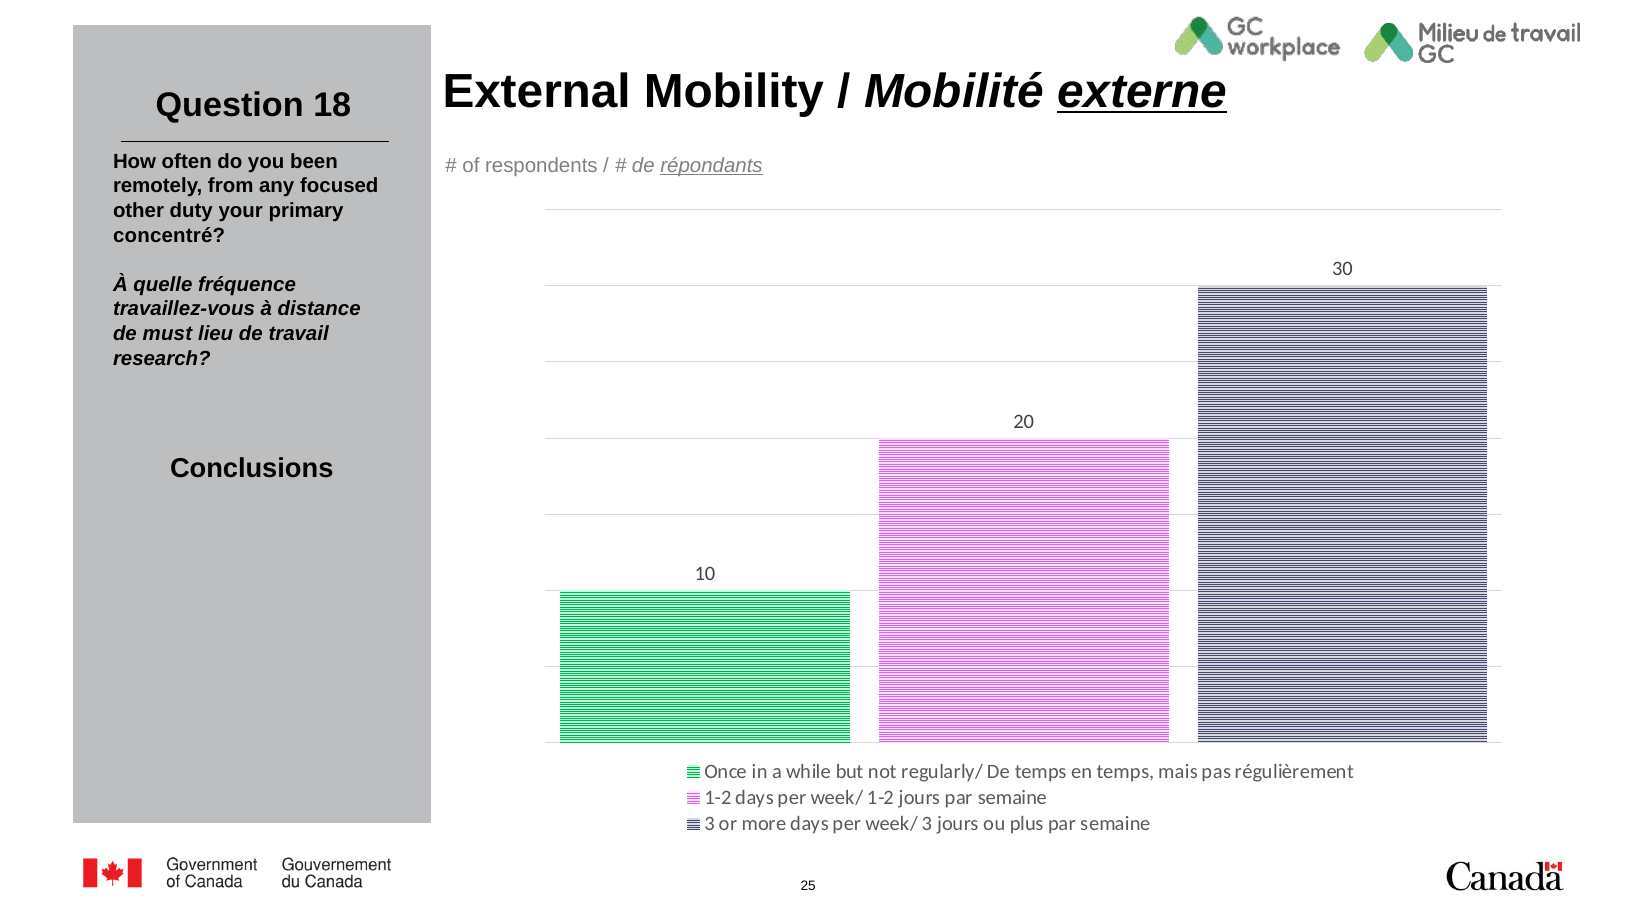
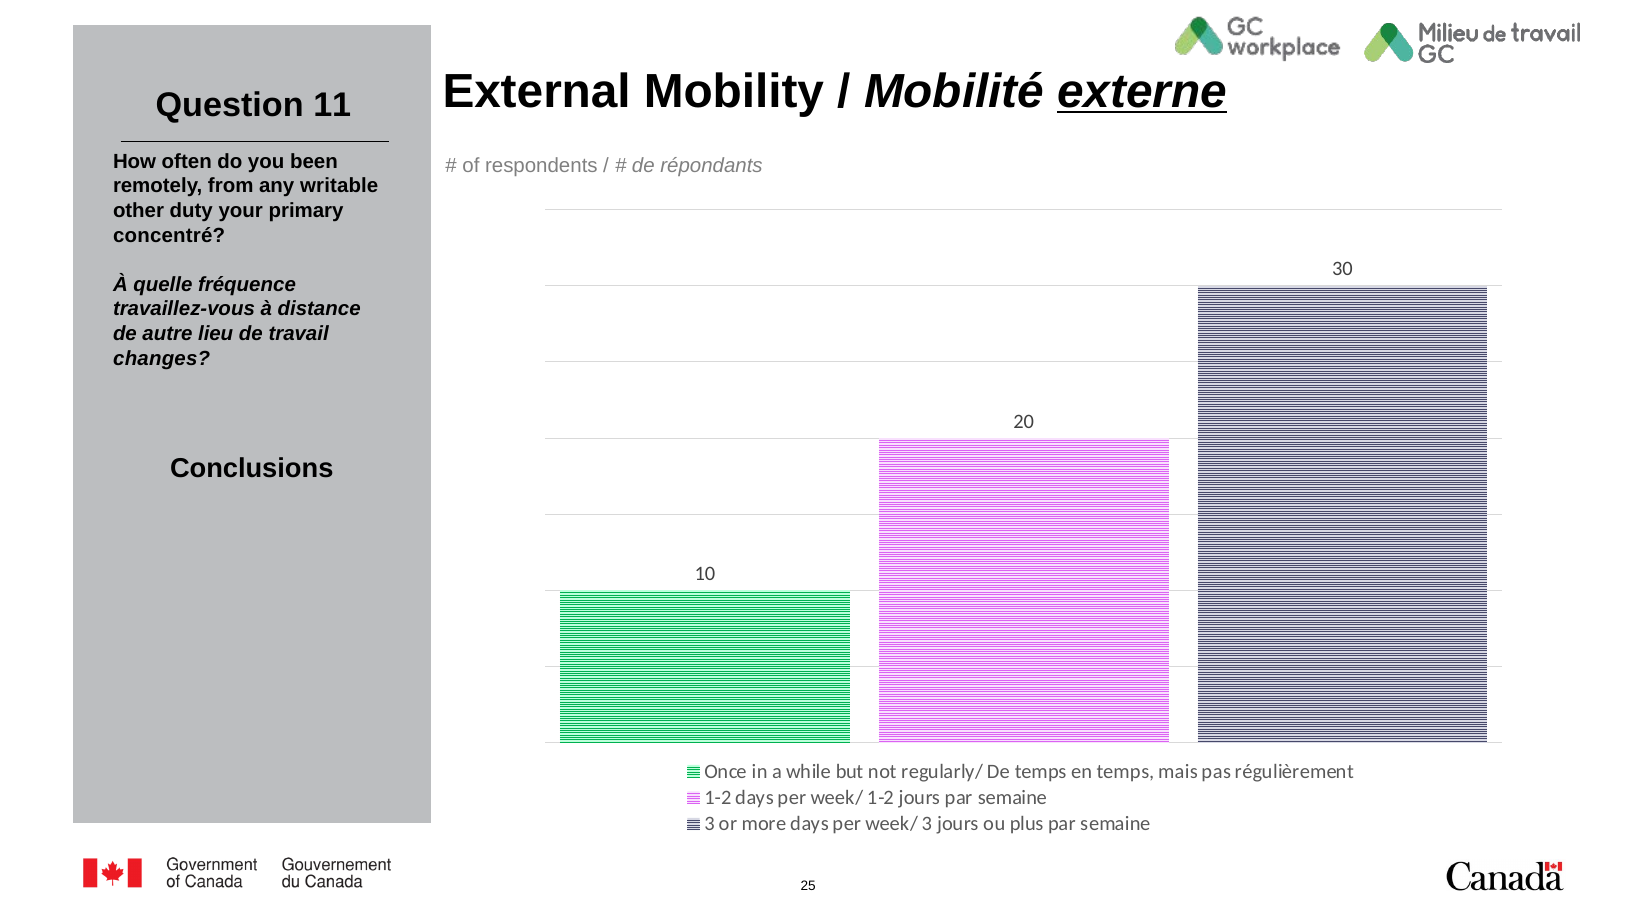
18: 18 -> 11
répondants underline: present -> none
focused: focused -> writable
must: must -> autre
research: research -> changes
